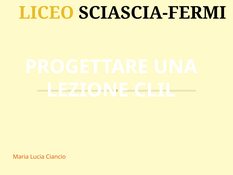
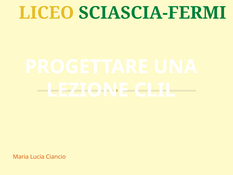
SCIASCIA-FERMI colour: black -> green
